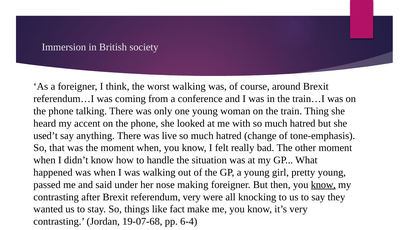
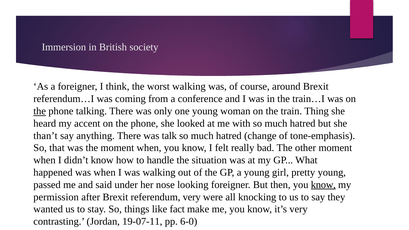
the at (40, 111) underline: none -> present
used’t: used’t -> than’t
live: live -> talk
making: making -> looking
contrasting at (56, 197): contrasting -> permission
19-07-68: 19-07-68 -> 19-07-11
6-4: 6-4 -> 6-0
